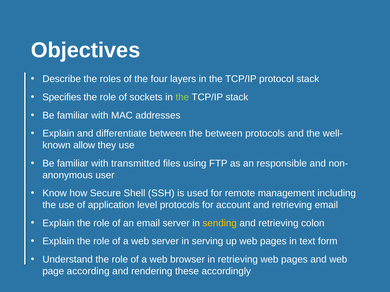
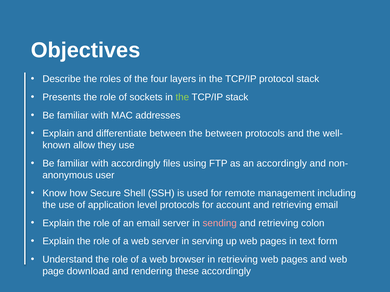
Specifies: Specifies -> Presents
with transmitted: transmitted -> accordingly
an responsible: responsible -> accordingly
sending colour: yellow -> pink
according: according -> download
